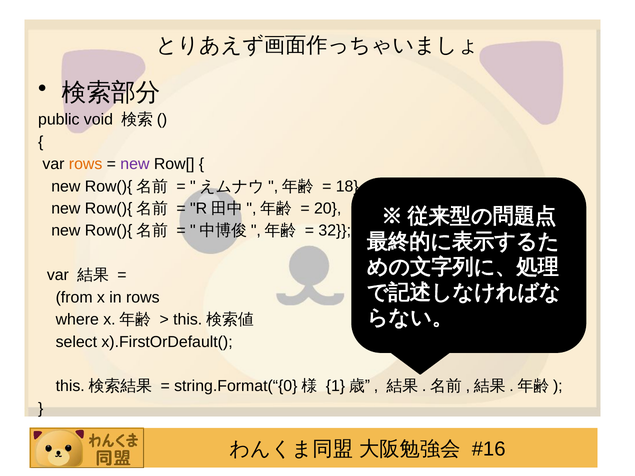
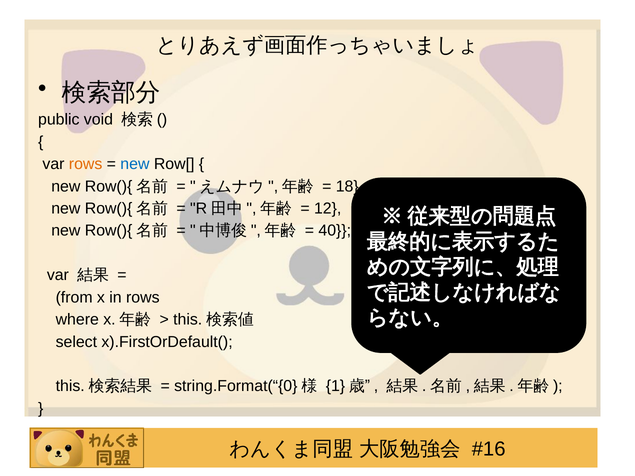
new at (135, 164) colour: purple -> blue
20: 20 -> 12
32: 32 -> 40
